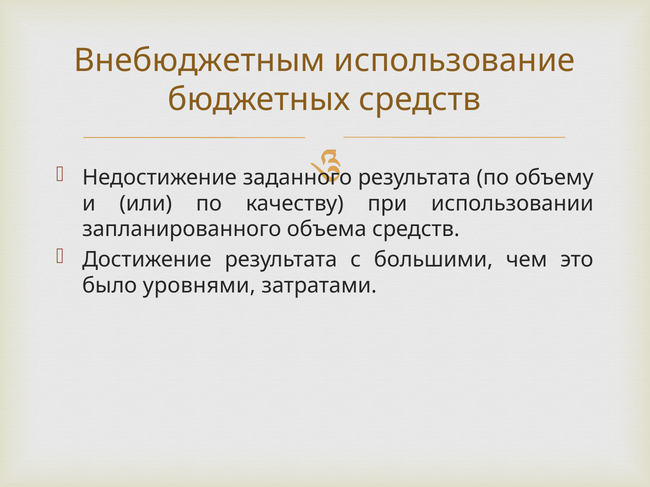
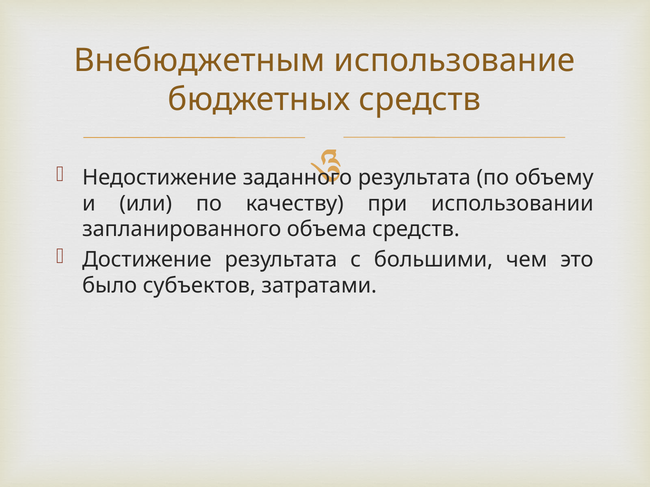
уровнями: уровнями -> субъектов
